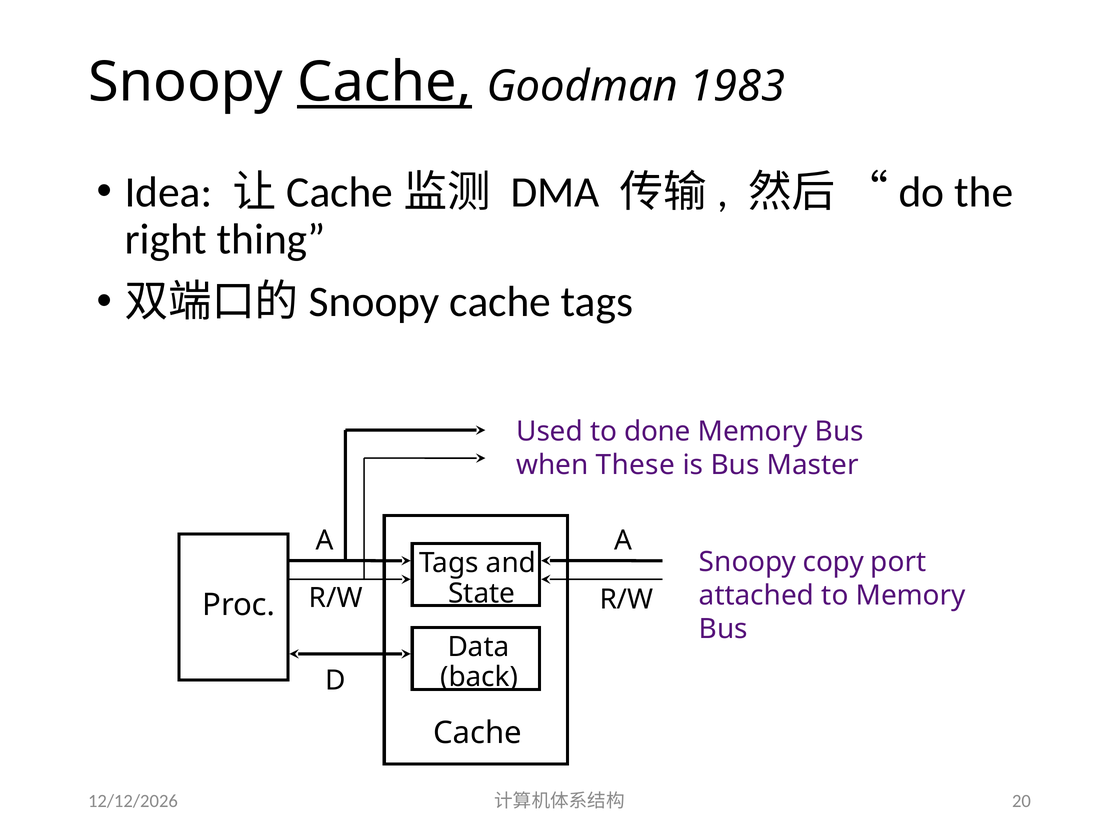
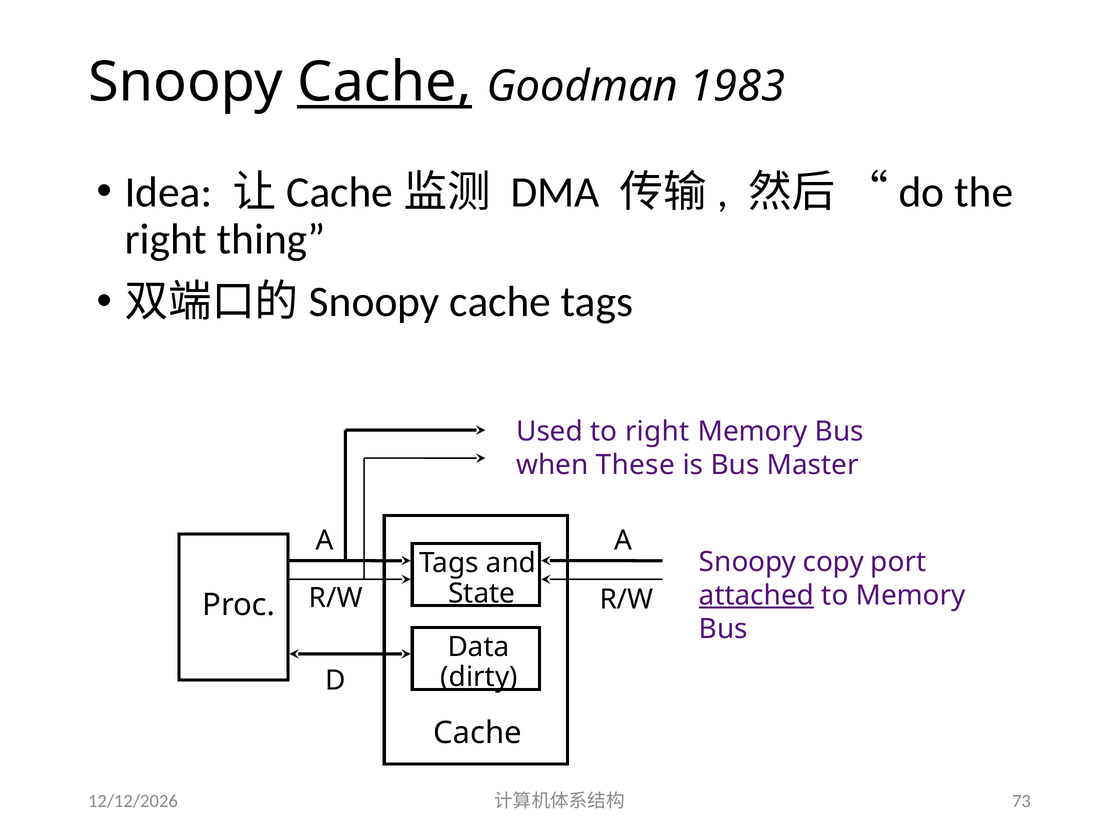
to done: done -> right
attached underline: none -> present
back: back -> dirty
20: 20 -> 73
